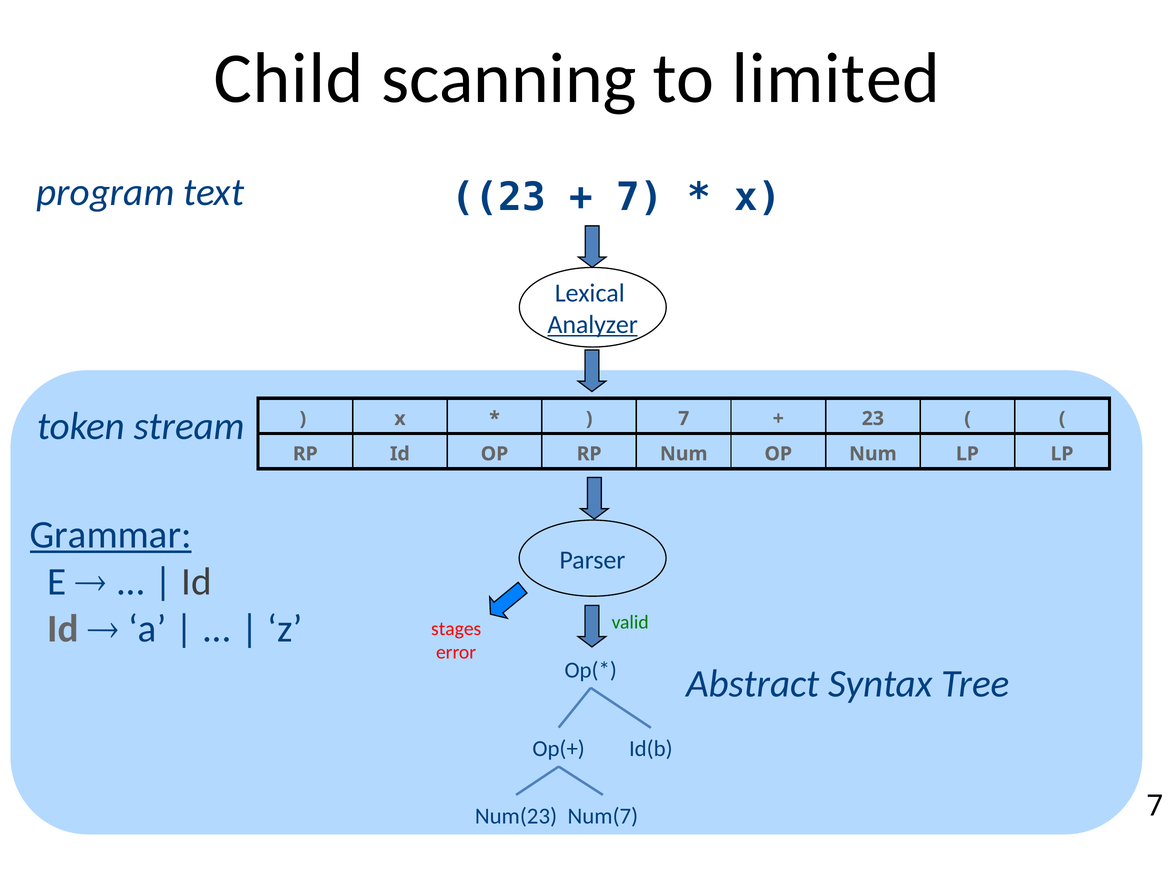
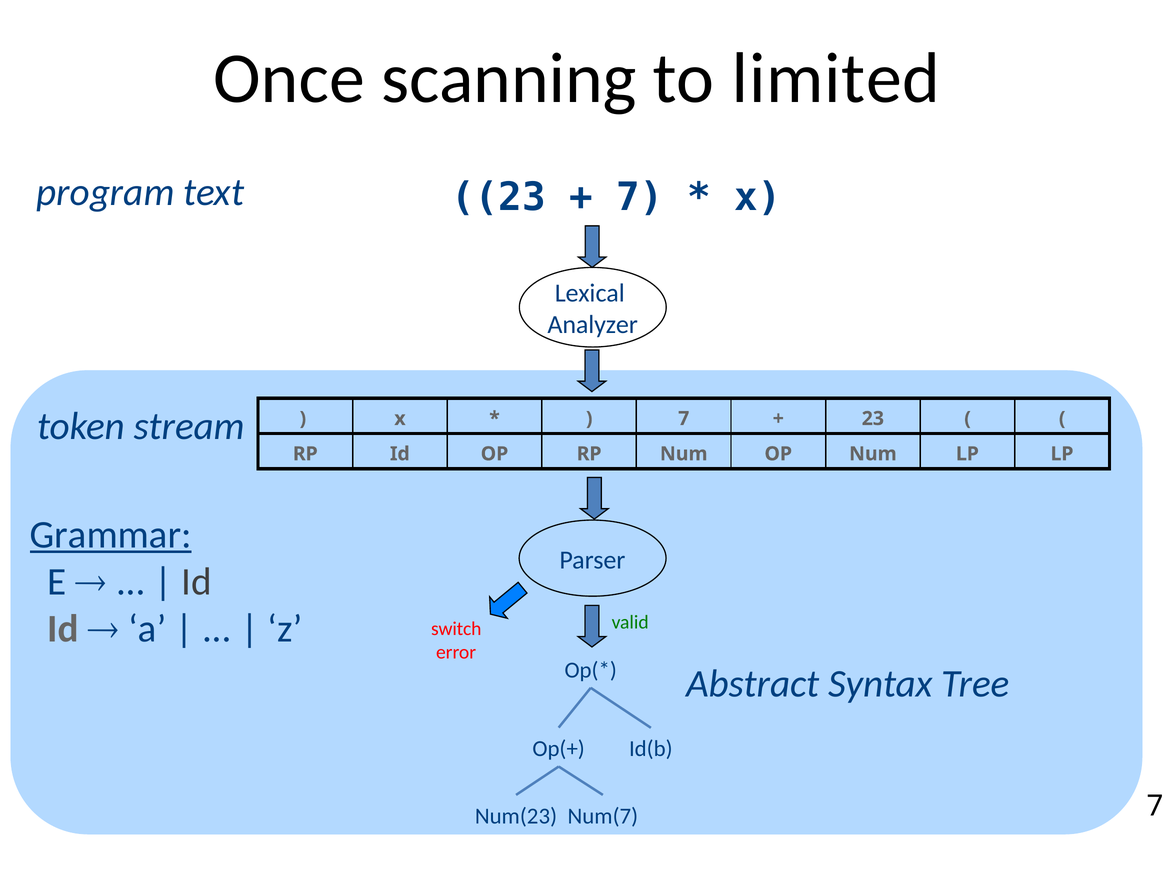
Child: Child -> Once
Analyzer underline: present -> none
stages: stages -> switch
